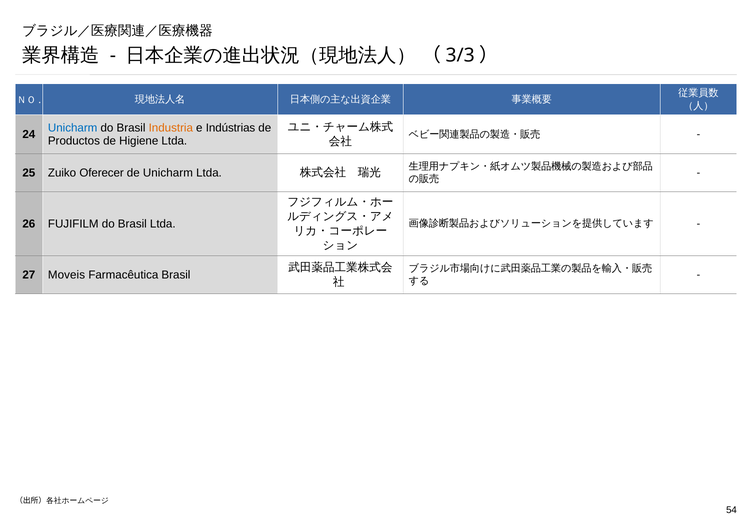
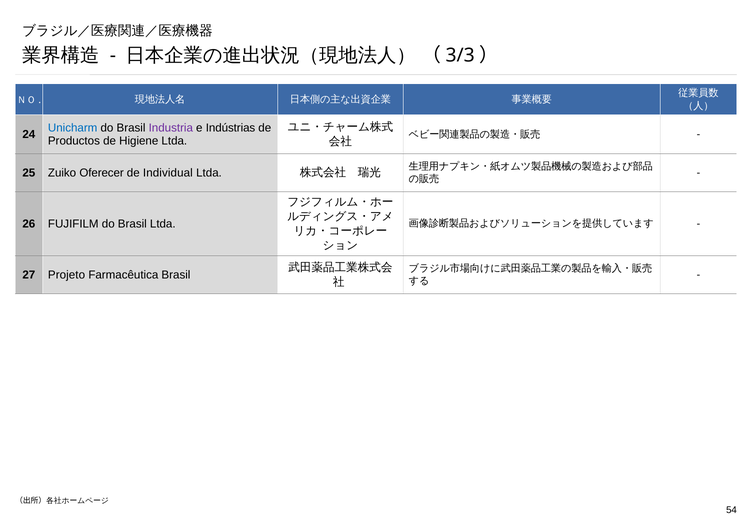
Industria colour: orange -> purple
de Unicharm: Unicharm -> Individual
Moveis: Moveis -> Projeto
